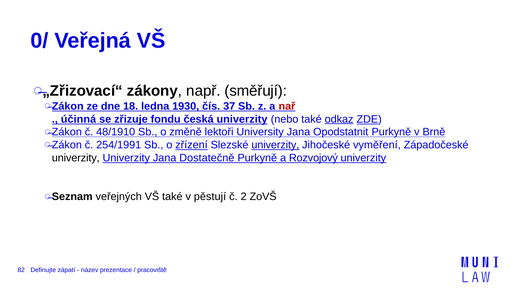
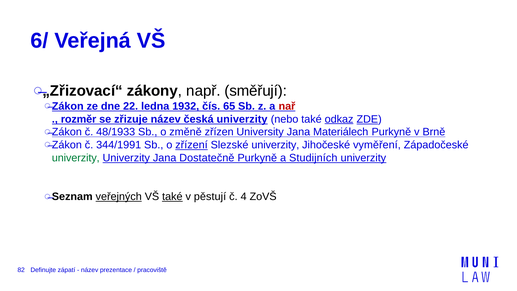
0/: 0/ -> 6/
18: 18 -> 22
1930: 1930 -> 1932
37: 37 -> 65
účinná: účinná -> rozměr
zřizuje fondu: fondu -> název
48/1910: 48/1910 -> 48/1933
lektoři: lektoři -> zřízen
Opodstatnit: Opodstatnit -> Materiálech
254/1991: 254/1991 -> 344/1991
univerzity at (275, 145) underline: present -> none
univerzity at (76, 158) colour: black -> green
Rozvojový: Rozvojový -> Studijních
veřejných underline: none -> present
také at (172, 197) underline: none -> present
2: 2 -> 4
